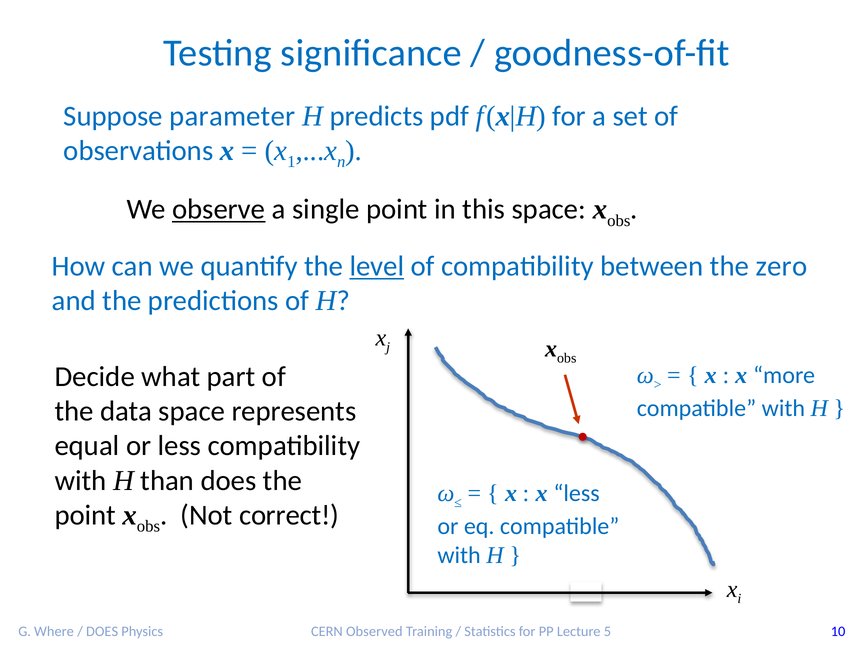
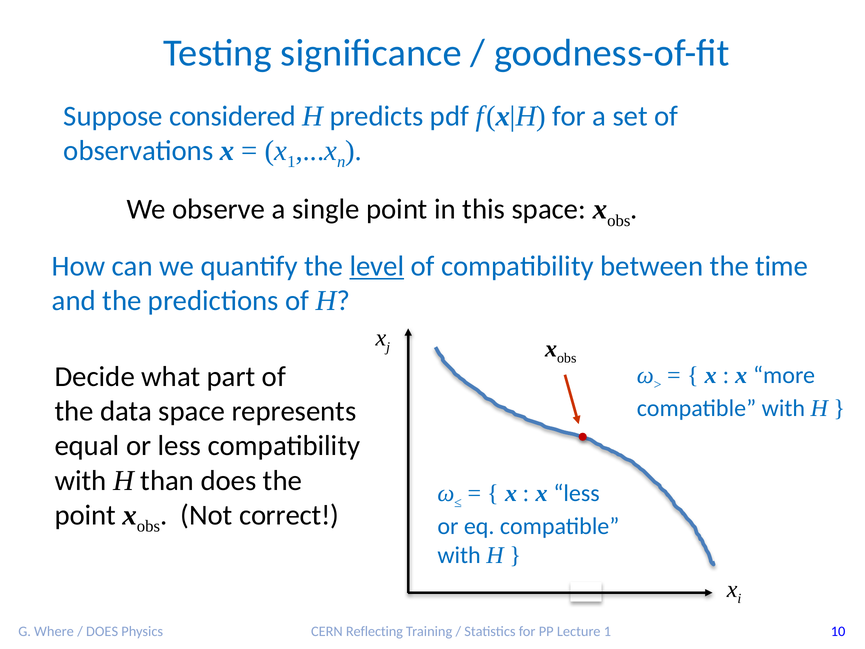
parameter: parameter -> considered
observe underline: present -> none
zero: zero -> time
Observed: Observed -> Reflecting
Lecture 5: 5 -> 1
